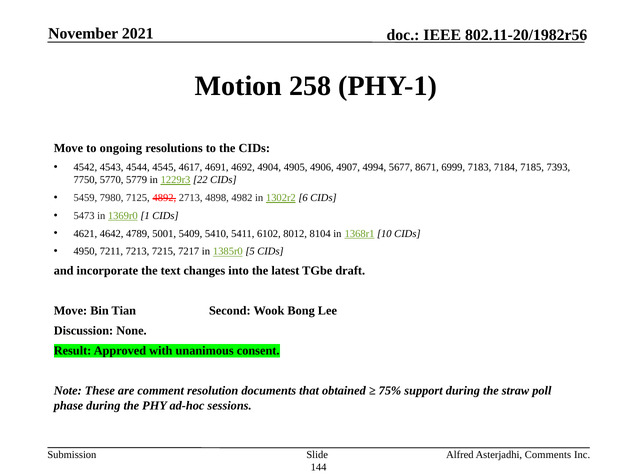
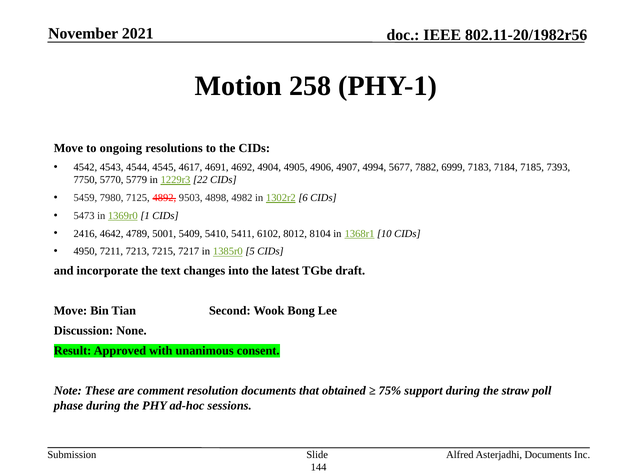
8671: 8671 -> 7882
2713: 2713 -> 9503
4621: 4621 -> 2416
Asterjadhi Comments: Comments -> Documents
